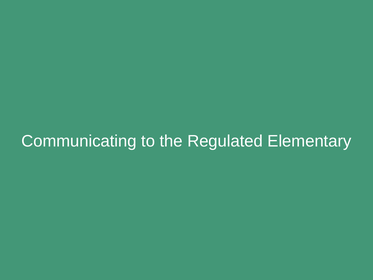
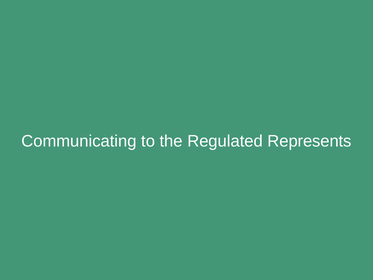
Elementary: Elementary -> Represents
